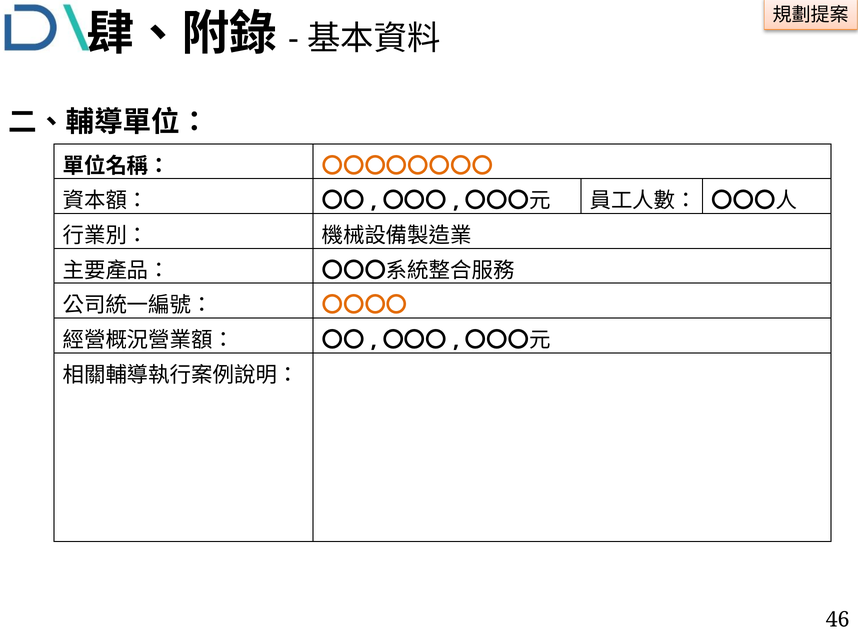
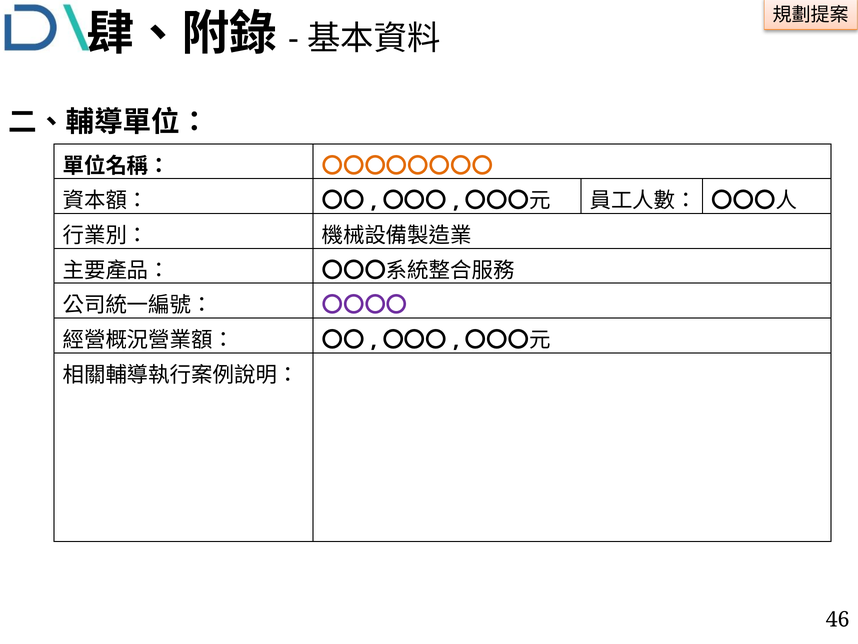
〇〇〇〇 colour: orange -> purple
